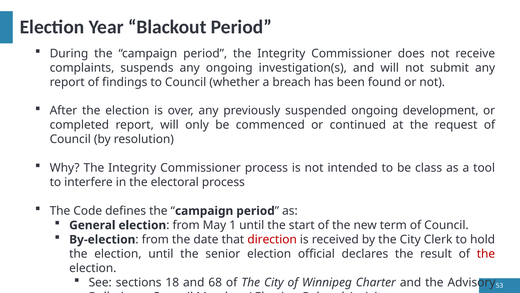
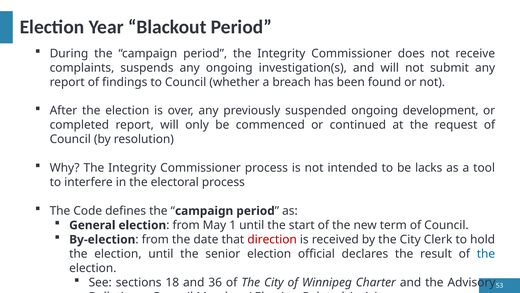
class: class -> lacks
the at (486, 253) colour: red -> blue
68: 68 -> 36
